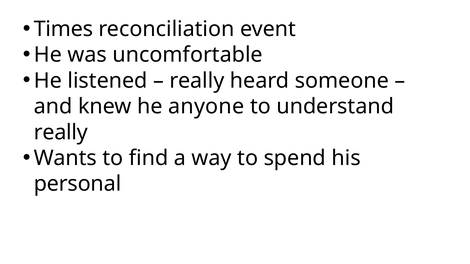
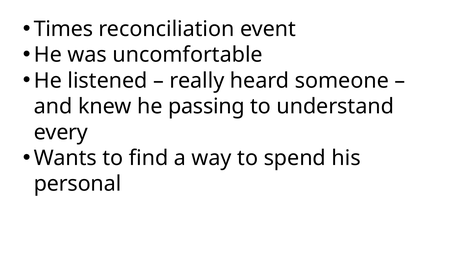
anyone: anyone -> passing
really at (61, 132): really -> every
